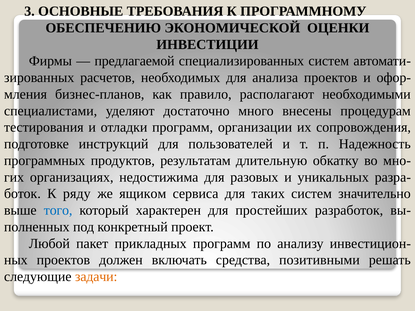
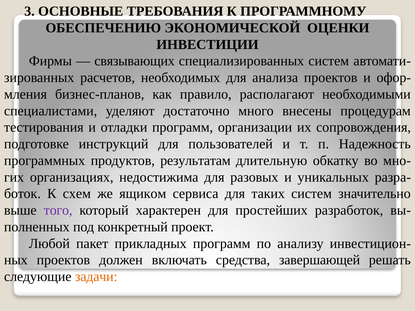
предлагаемой: предлагаемой -> связывающих
ряду: ряду -> схем
того colour: blue -> purple
позитивными: позитивными -> завершающей
